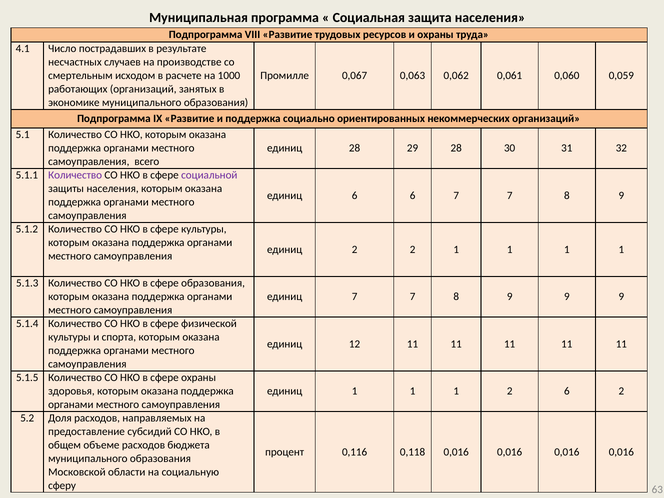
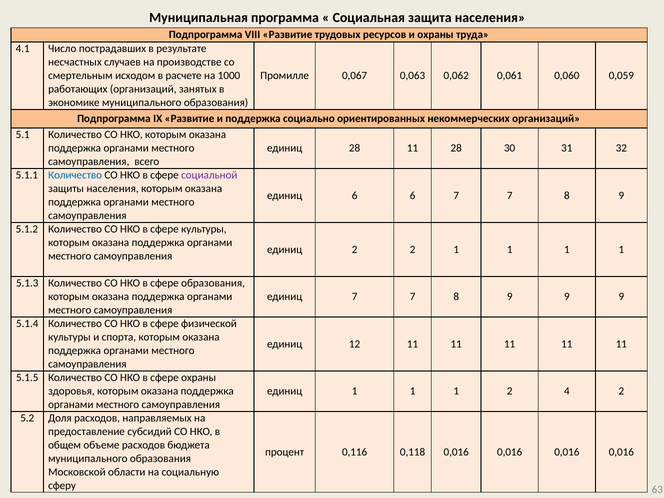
28 29: 29 -> 11
Количество at (75, 175) colour: purple -> blue
2 6: 6 -> 4
